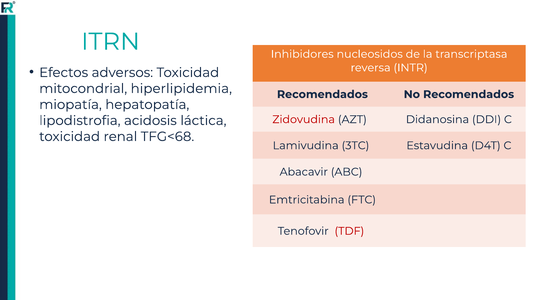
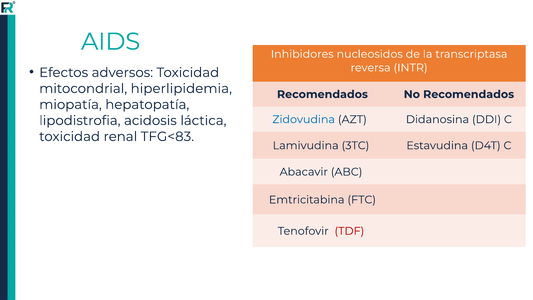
ITRN: ITRN -> AIDS
Zidovudina colour: red -> blue
TFG<68: TFG<68 -> TFG<83
